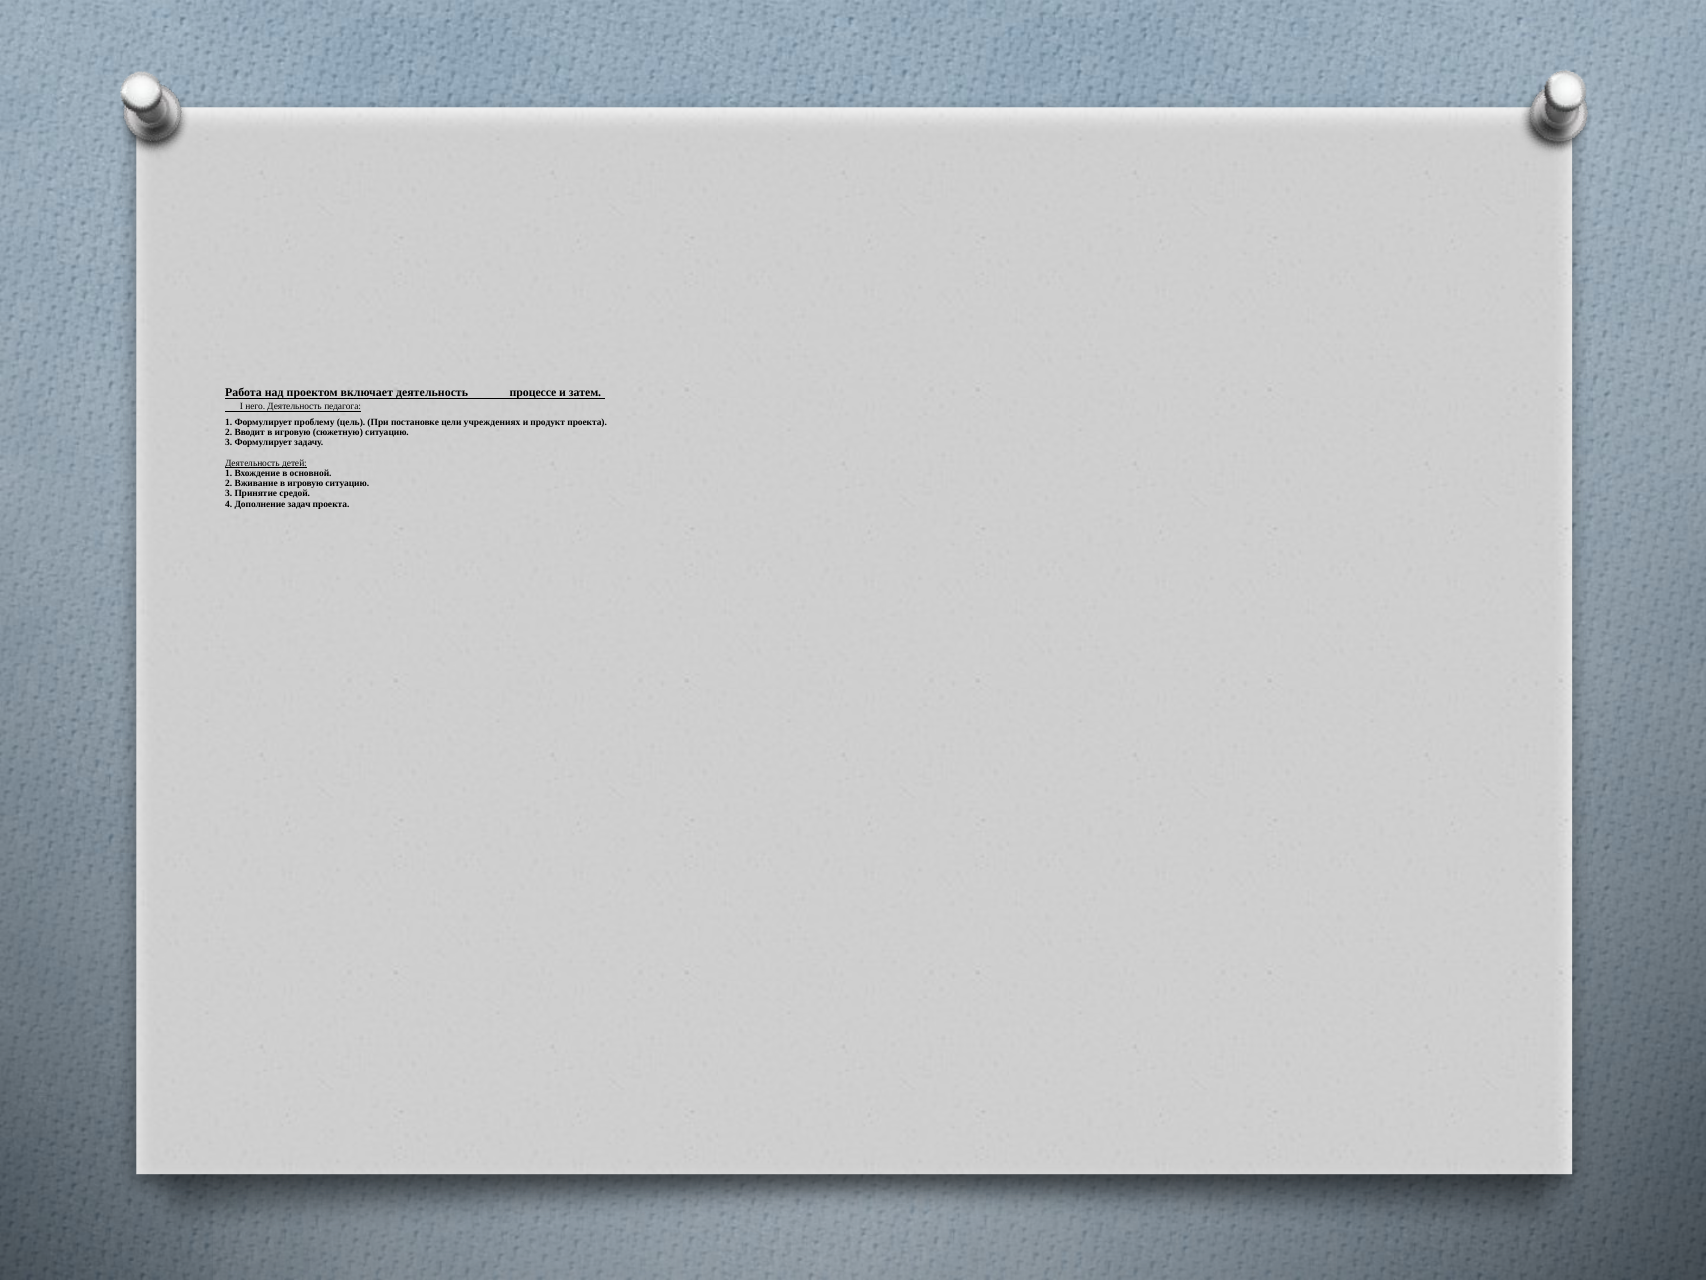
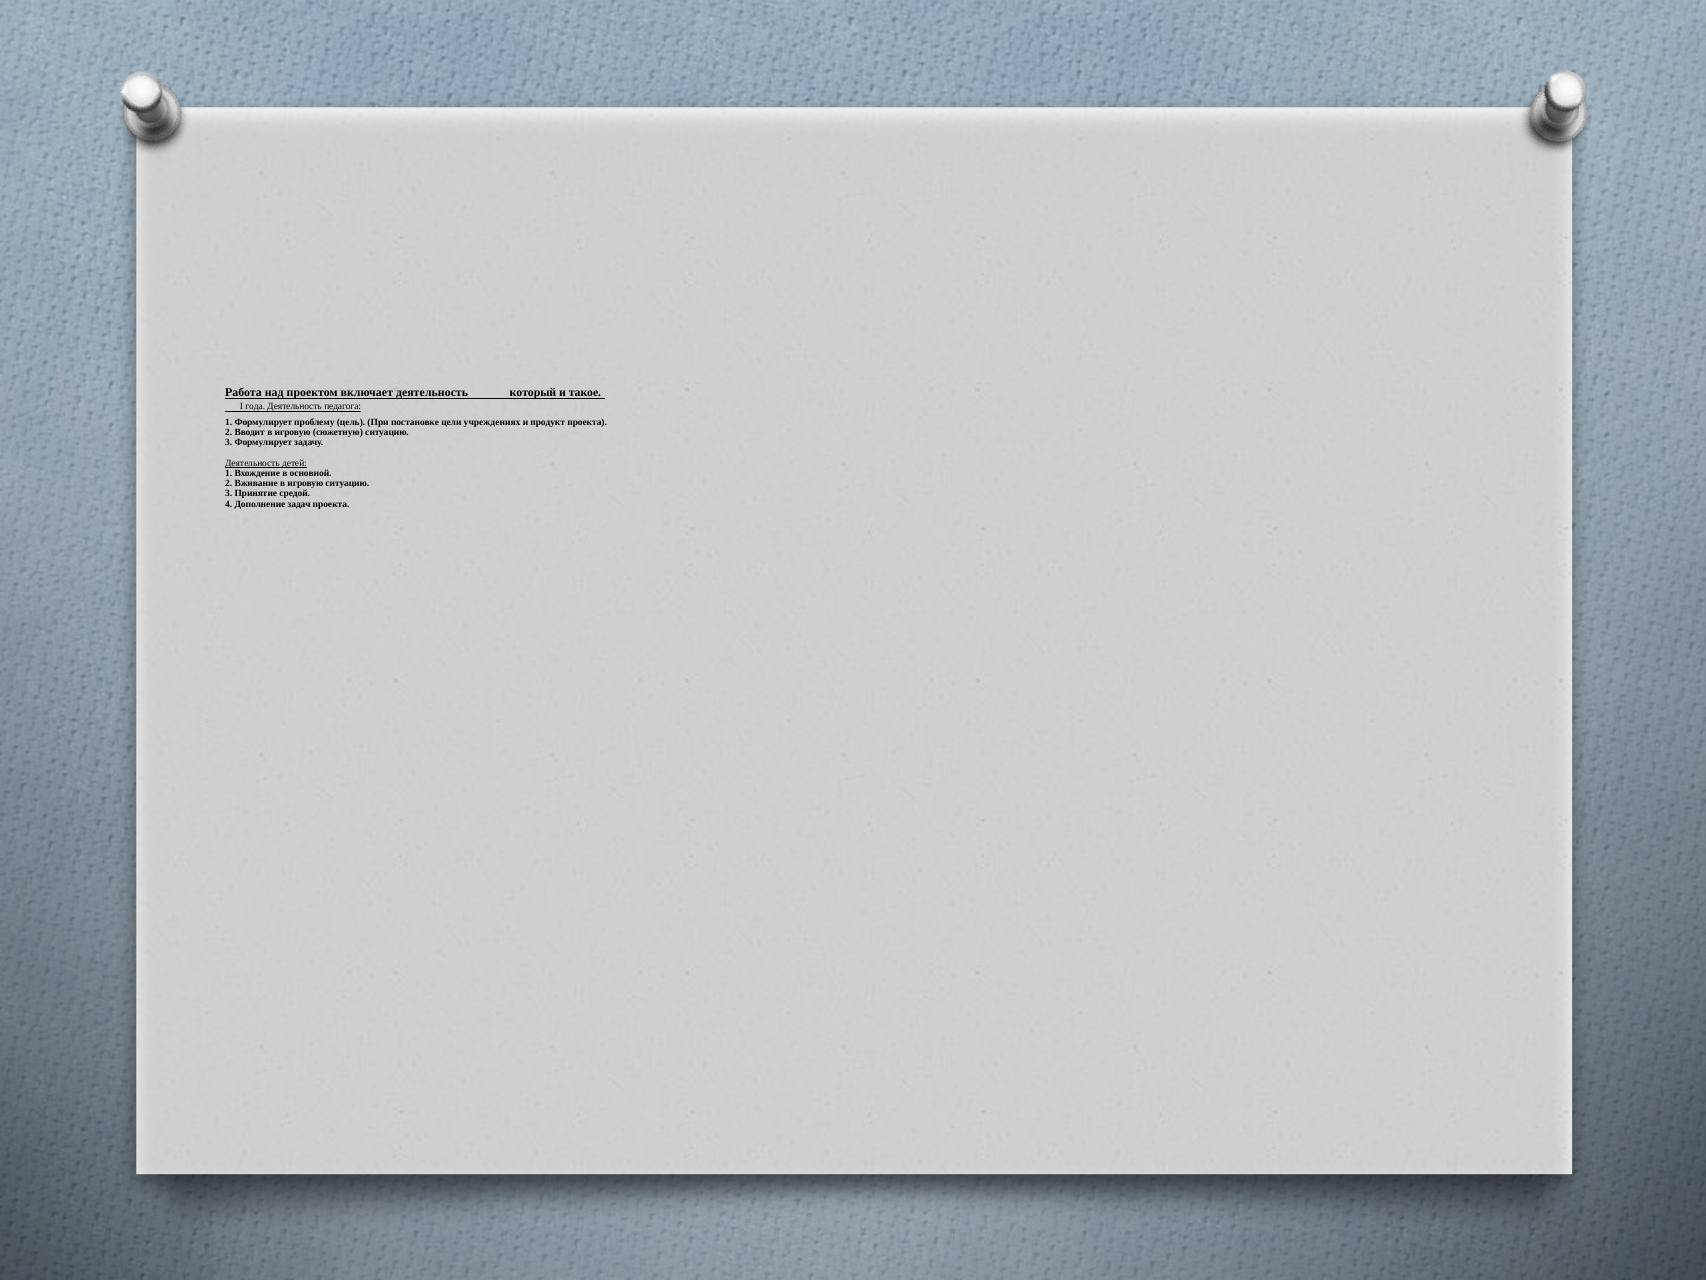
процессе: процессе -> который
затем: затем -> такое
него: него -> года
